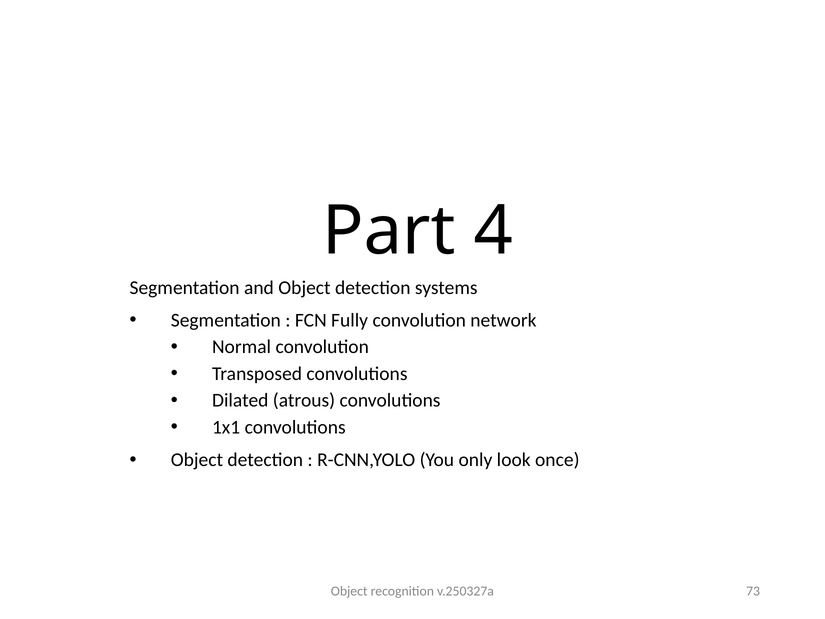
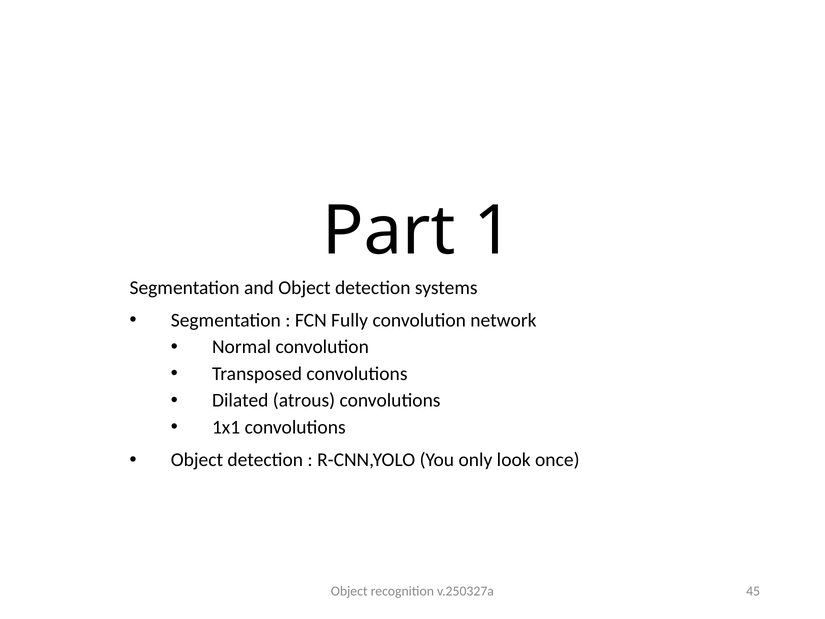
4: 4 -> 1
73: 73 -> 45
